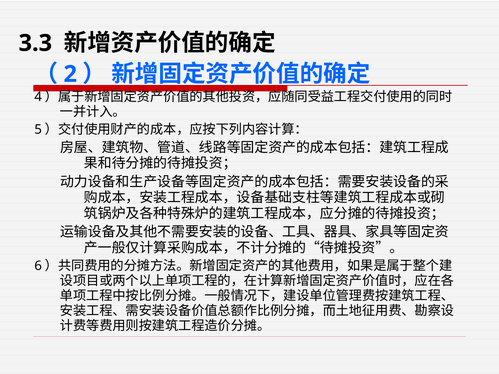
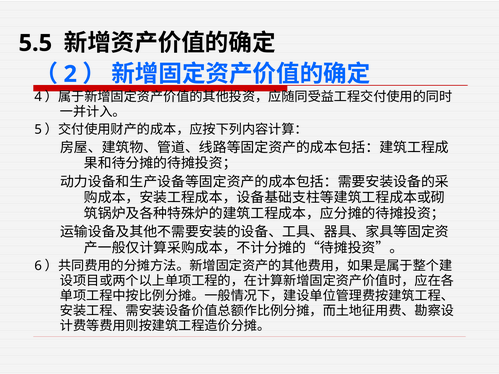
3.3: 3.3 -> 5.5
